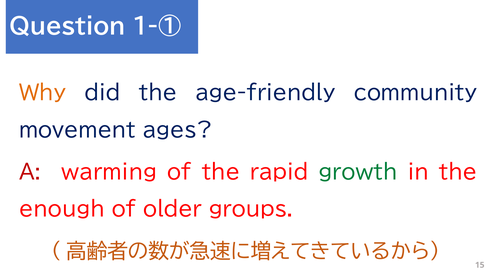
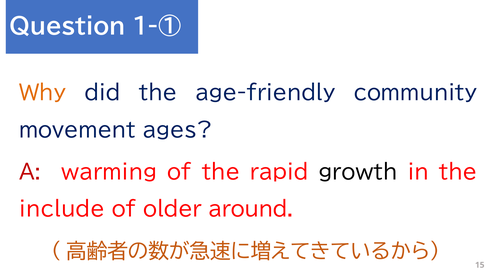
growth colour: green -> black
enough: enough -> include
groups: groups -> around
